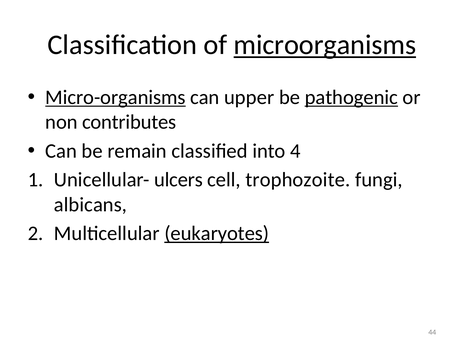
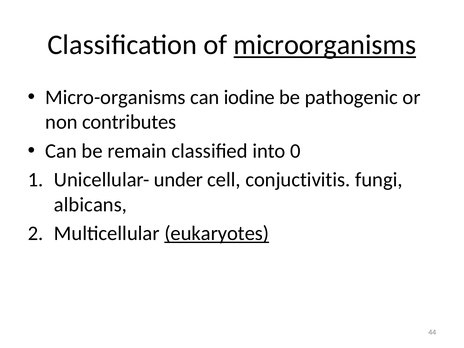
Micro-organisms underline: present -> none
upper: upper -> iodine
pathogenic underline: present -> none
4: 4 -> 0
ulcers: ulcers -> under
trophozoite: trophozoite -> conjuctivitis
